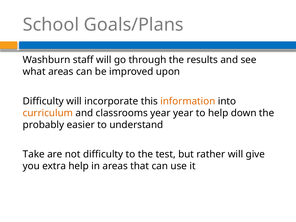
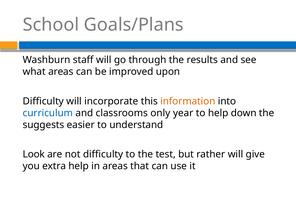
curriculum colour: orange -> blue
classrooms year: year -> only
probably: probably -> suggests
Take: Take -> Look
